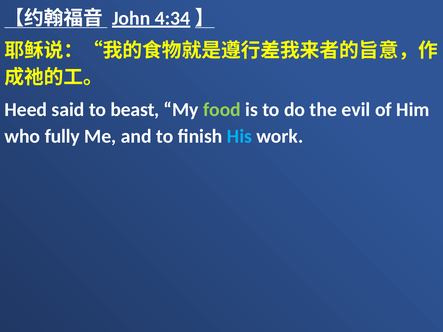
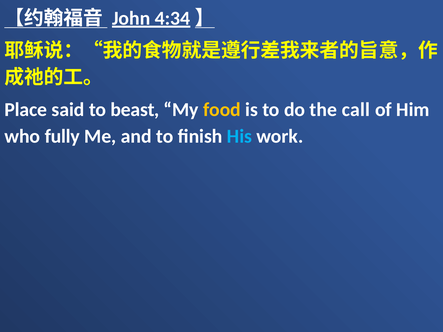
Heed: Heed -> Place
food colour: light green -> yellow
evil: evil -> call
